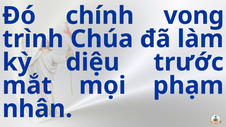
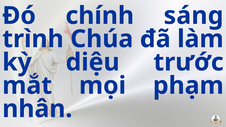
vong: vong -> sáng
